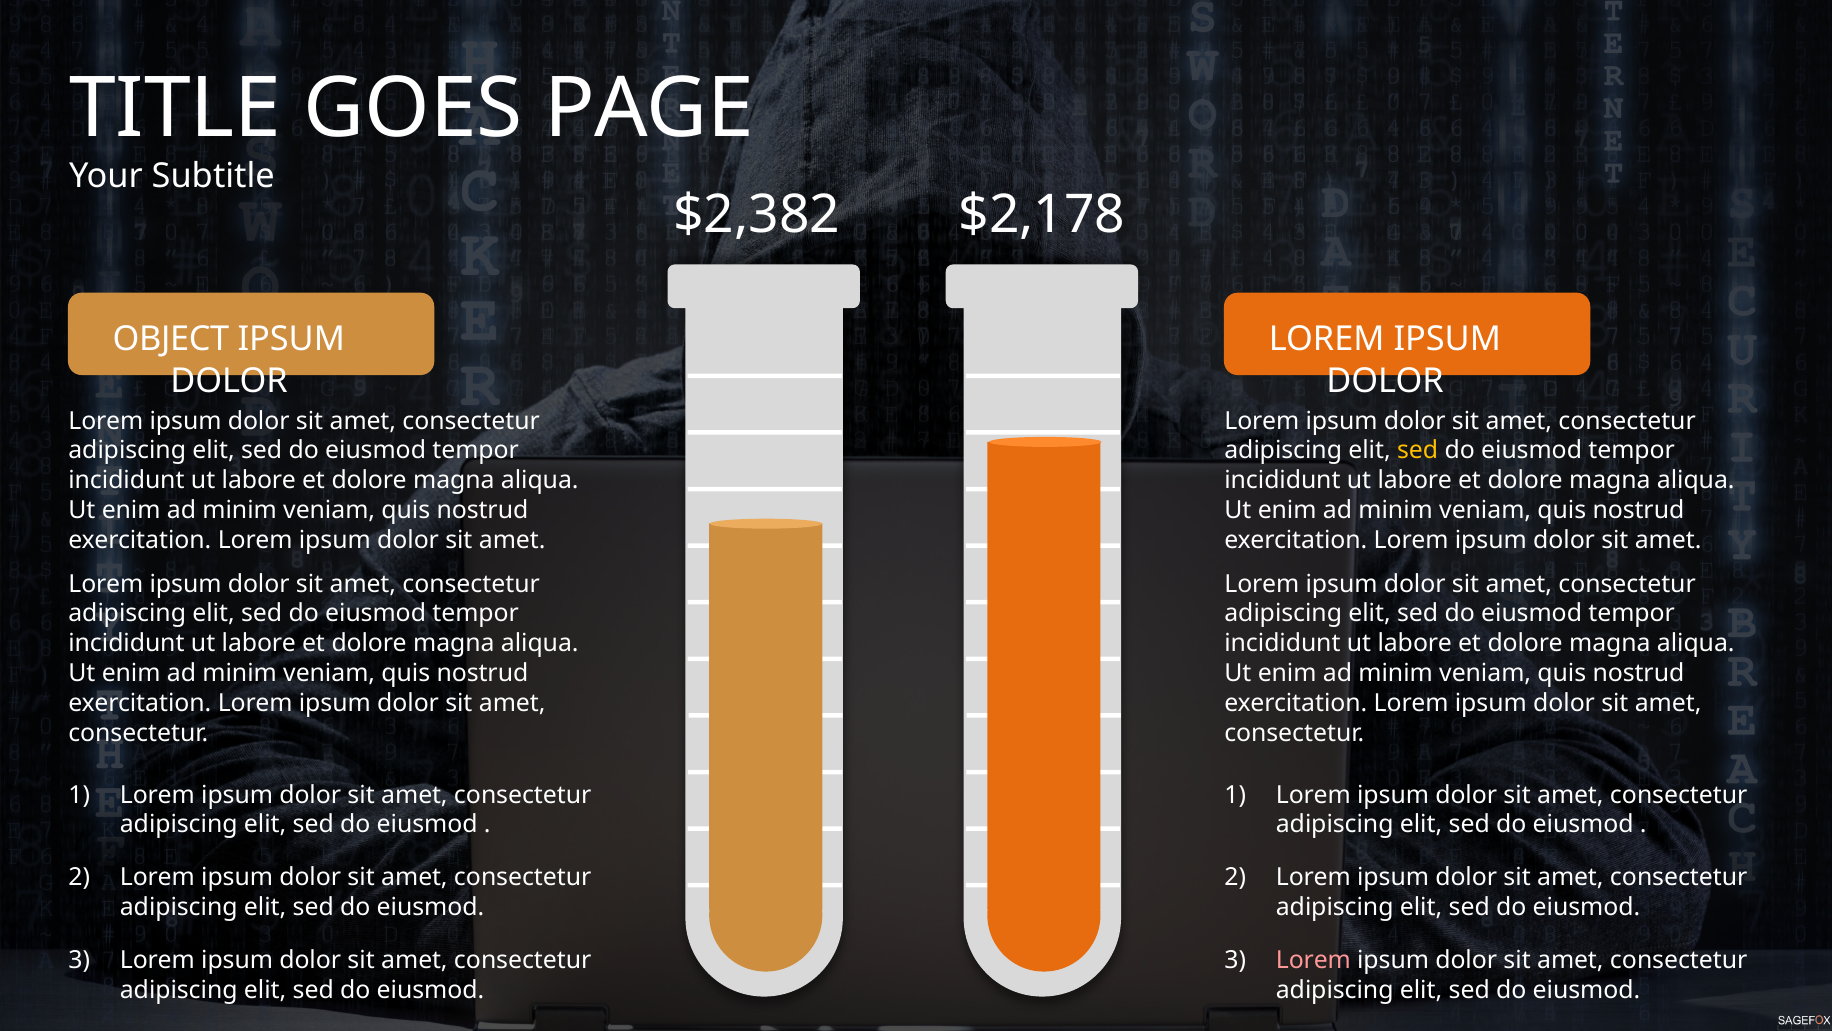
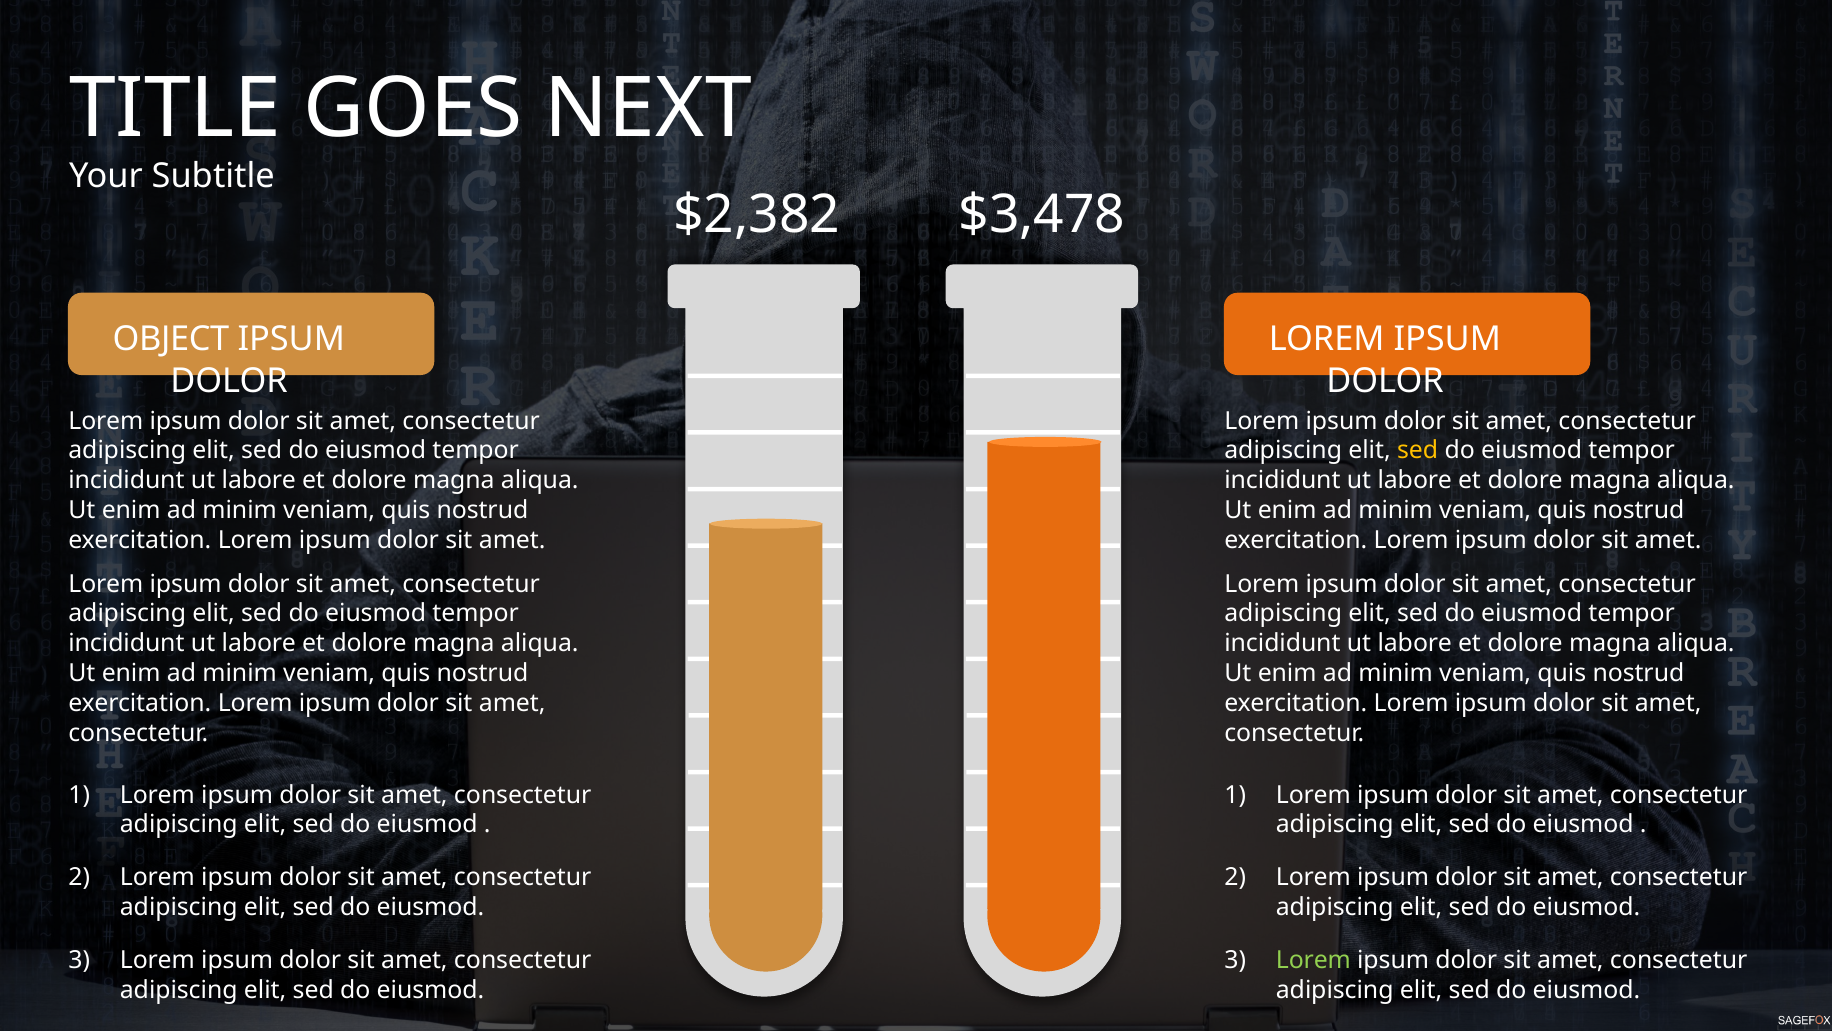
PAGE: PAGE -> NEXT
$2,178: $2,178 -> $3,478
Lorem at (1313, 960) colour: pink -> light green
